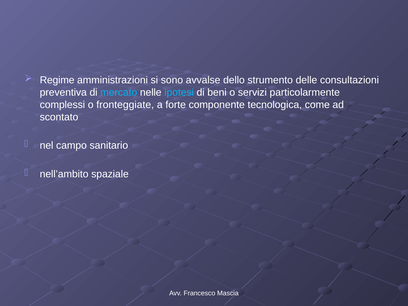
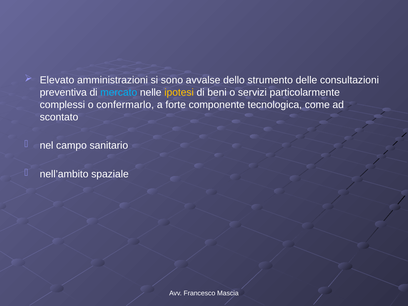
Regime: Regime -> Elevato
ipotesi colour: light blue -> yellow
fronteggiate: fronteggiate -> confermarlo
